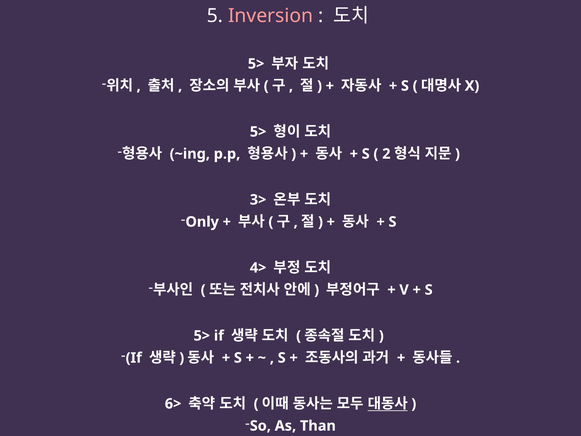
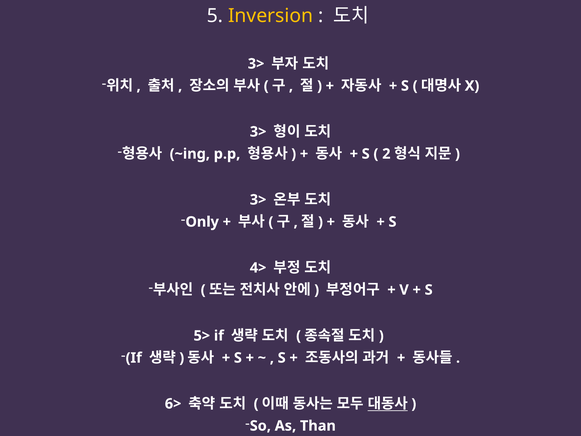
Inversion colour: pink -> yellow
5> at (256, 64): 5> -> 3>
5> at (258, 132): 5> -> 3>
